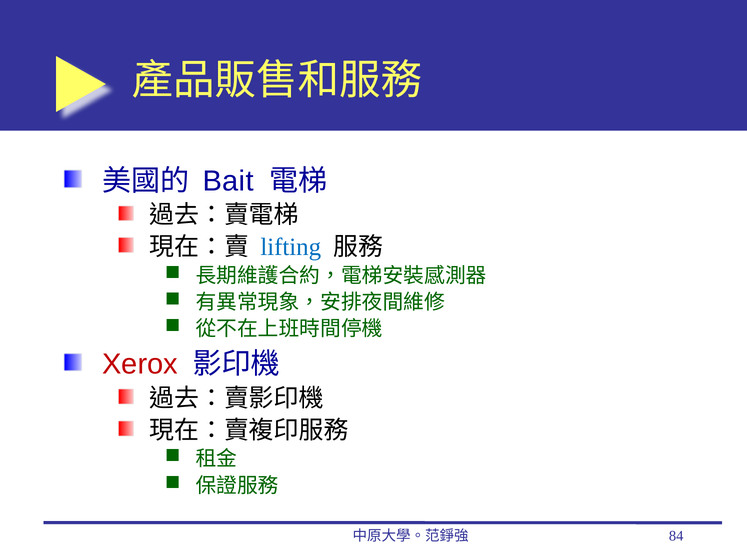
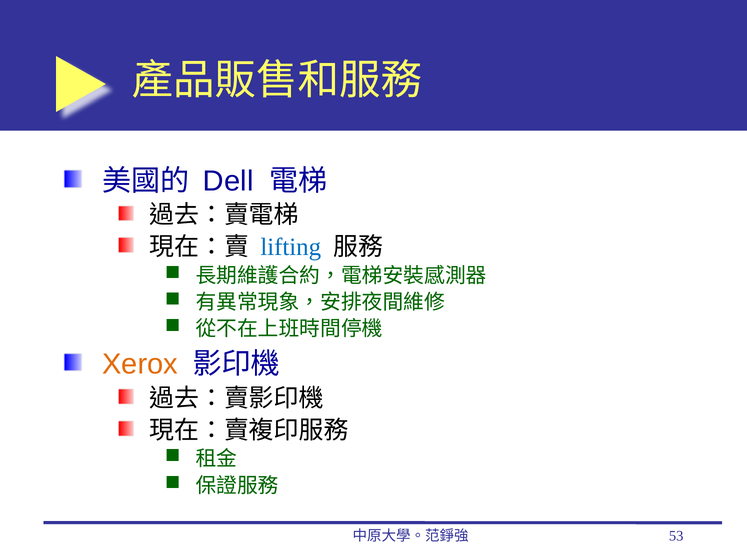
Bait: Bait -> Dell
Xerox colour: red -> orange
84: 84 -> 53
